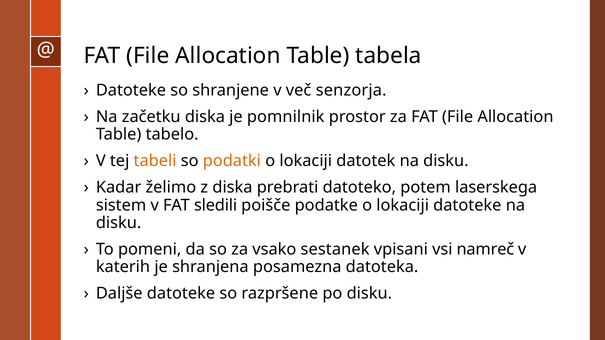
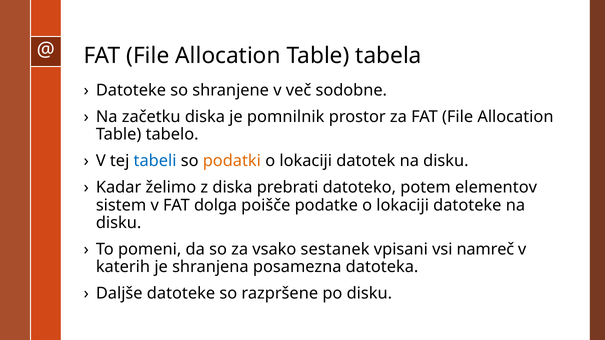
senzorja: senzorja -> sodobne
tabeli colour: orange -> blue
laserskega: laserskega -> elementov
sledili: sledili -> dolga
